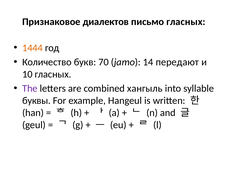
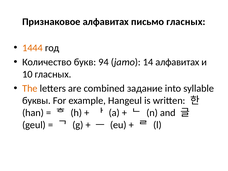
Признаковое диалектов: диалектов -> алфавитах
70: 70 -> 94
14 передают: передают -> алфавитах
The colour: purple -> orange
хангыль: хангыль -> задание
